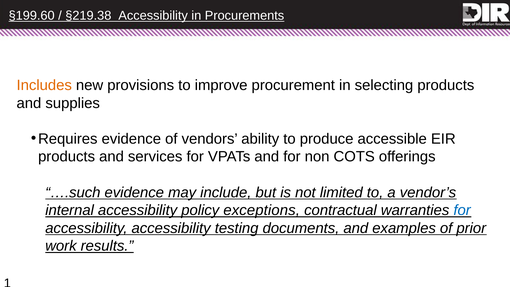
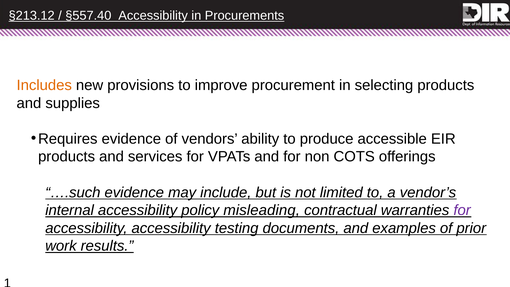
§199.60: §199.60 -> §213.12
§219.38: §219.38 -> §557.40
exceptions: exceptions -> misleading
for at (462, 210) colour: blue -> purple
